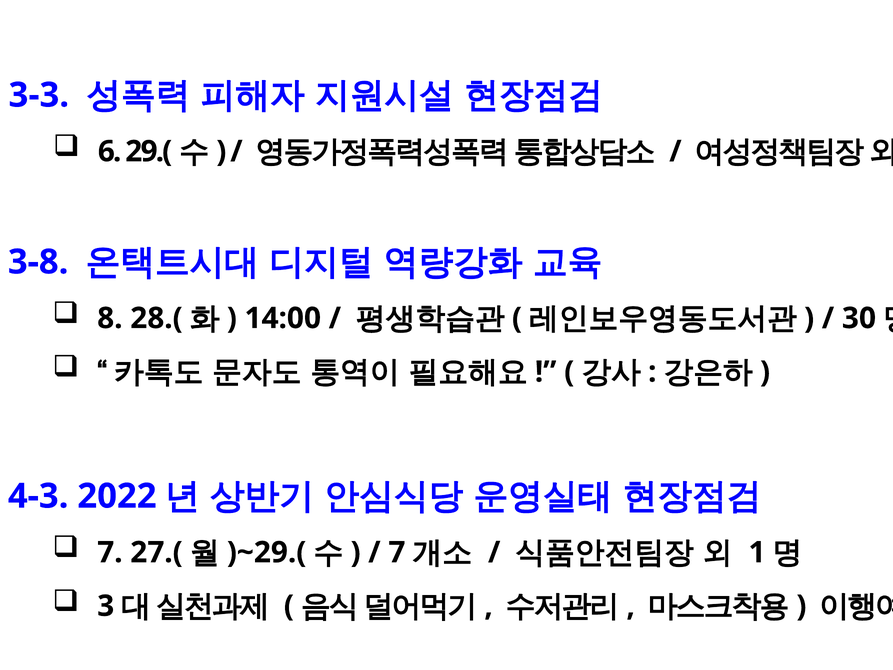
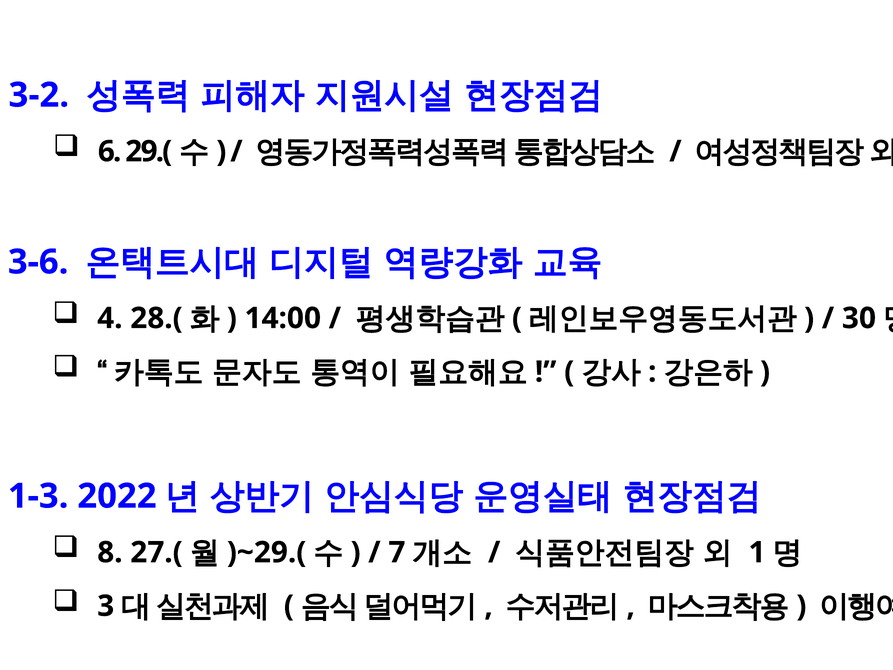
3-3: 3-3 -> 3-2
3-8: 3-8 -> 3-6
8: 8 -> 4
4-3: 4-3 -> 1-3
7 at (110, 552): 7 -> 8
